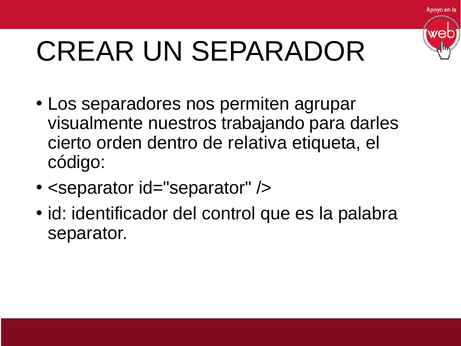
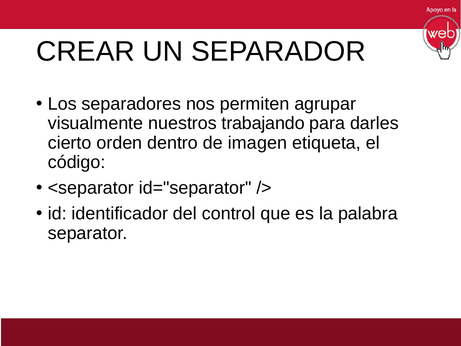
relativa: relativa -> imagen
